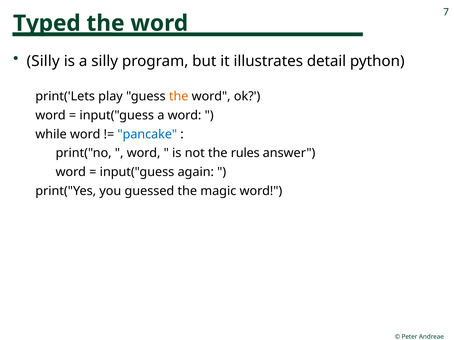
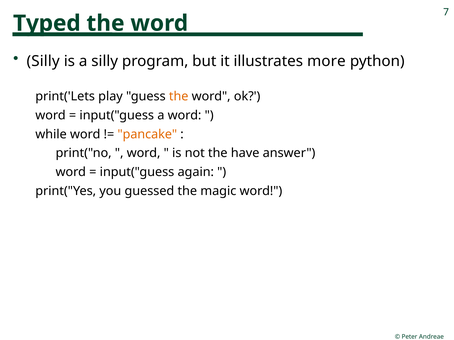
detail: detail -> more
pancake colour: blue -> orange
rules: rules -> have
